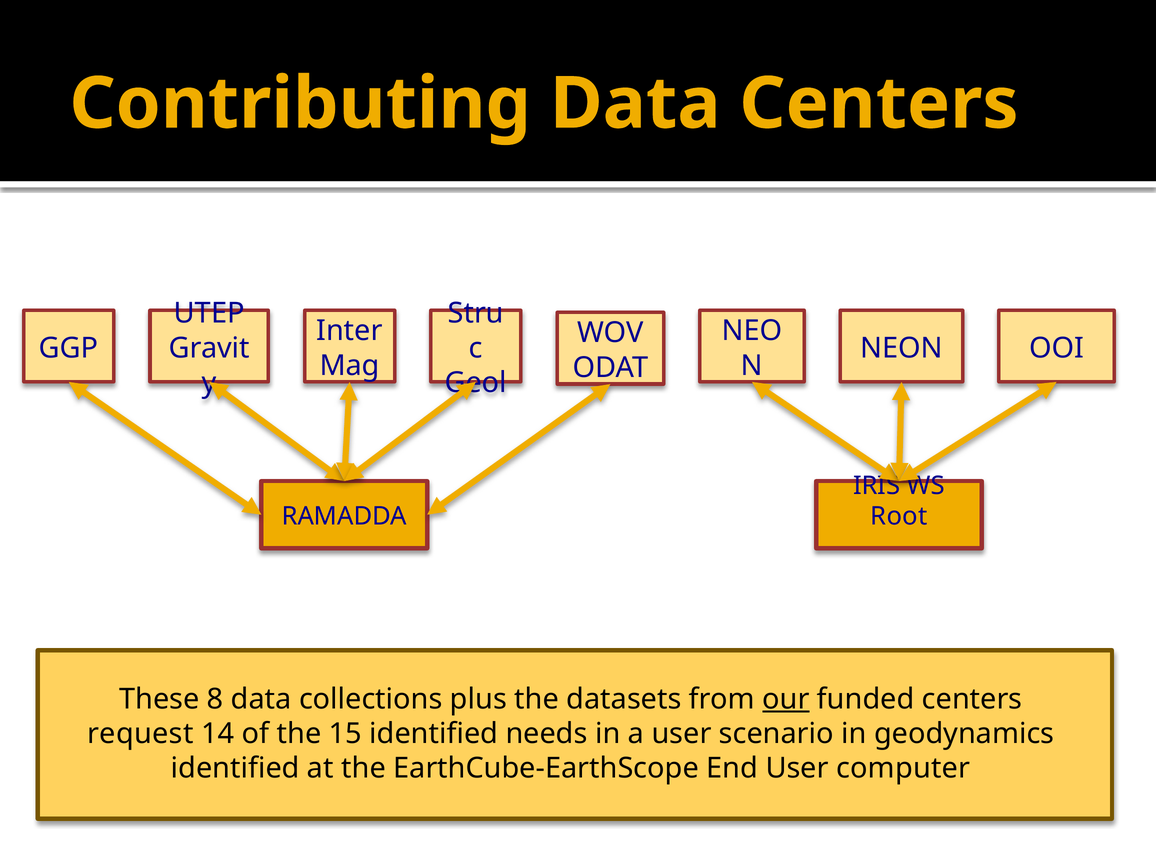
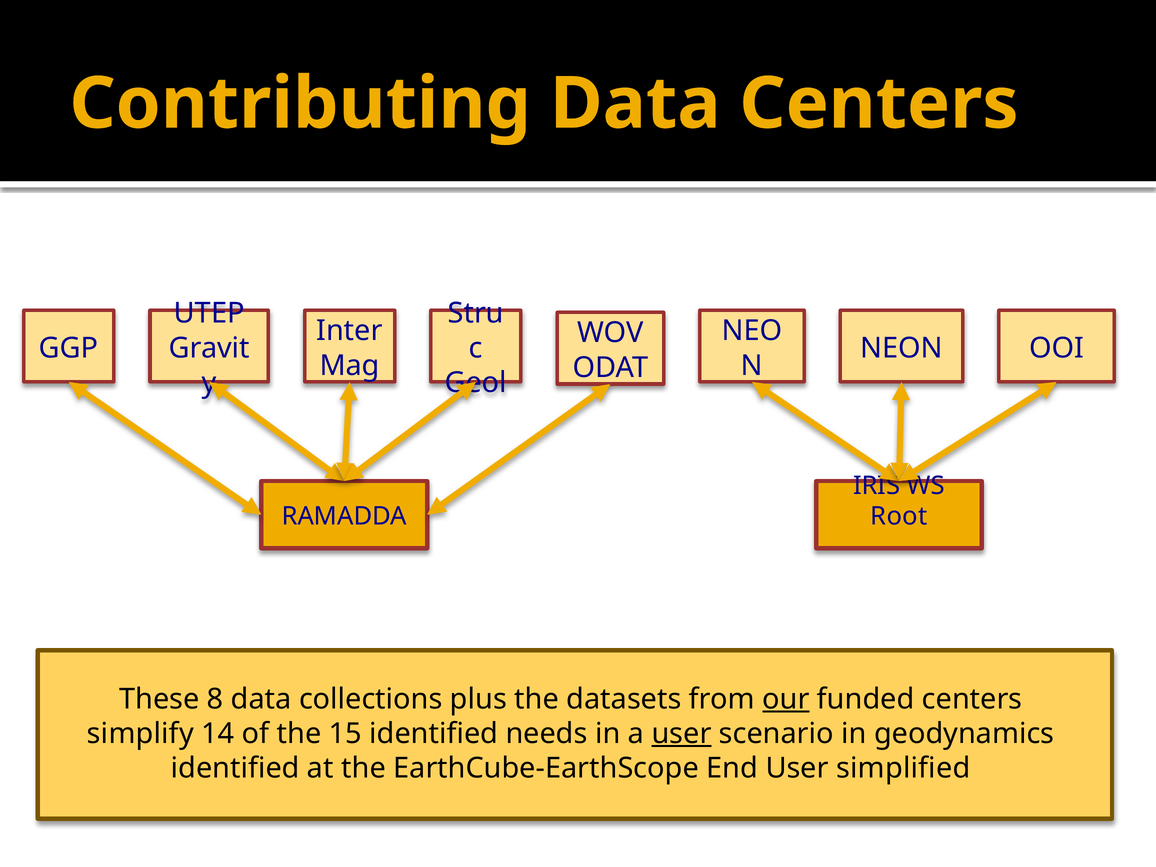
request: request -> simplify
user at (682, 734) underline: none -> present
computer: computer -> simplified
